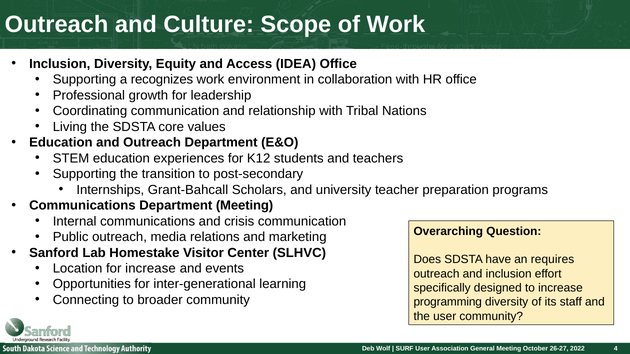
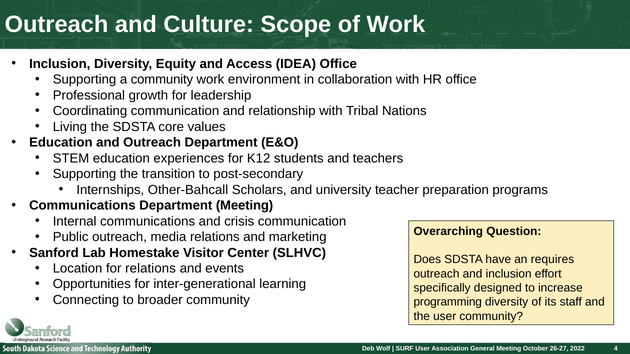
a recognizes: recognizes -> community
Grant-Bahcall: Grant-Bahcall -> Other-Bahcall
for increase: increase -> relations
